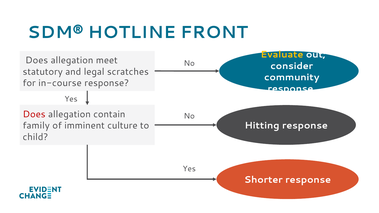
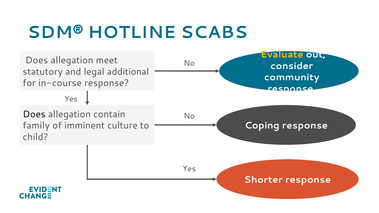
FRONT: FRONT -> SCABS
scratches: scratches -> additional
Does at (34, 114) colour: red -> black
Hitting: Hitting -> Coping
